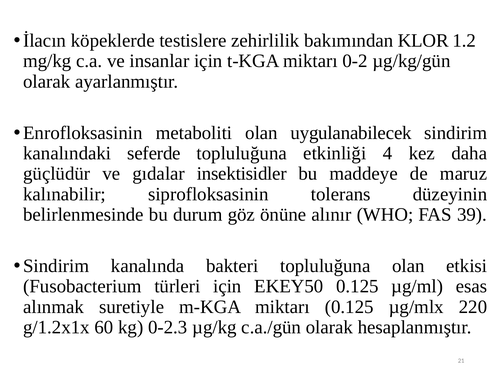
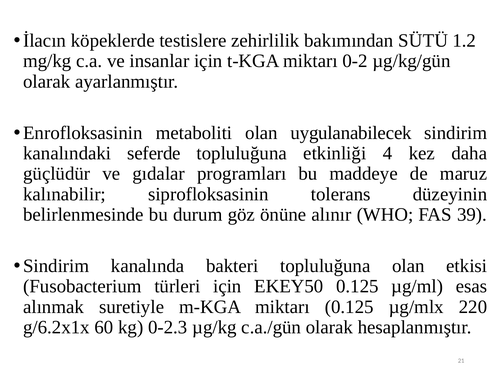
KLOR: KLOR -> SÜTÜ
insektisidler: insektisidler -> programları
g/1.2x1x: g/1.2x1x -> g/6.2x1x
